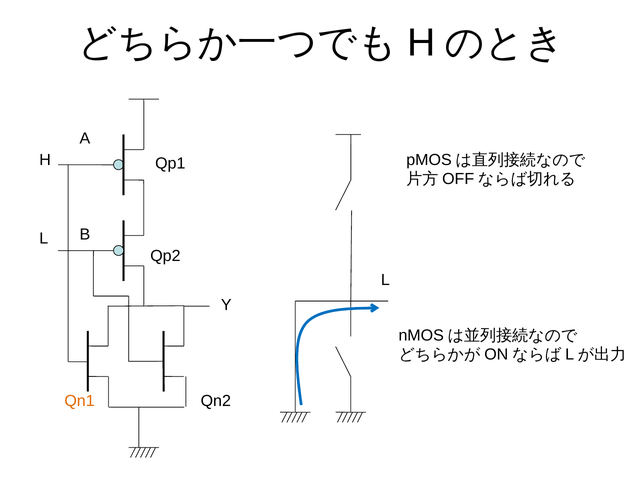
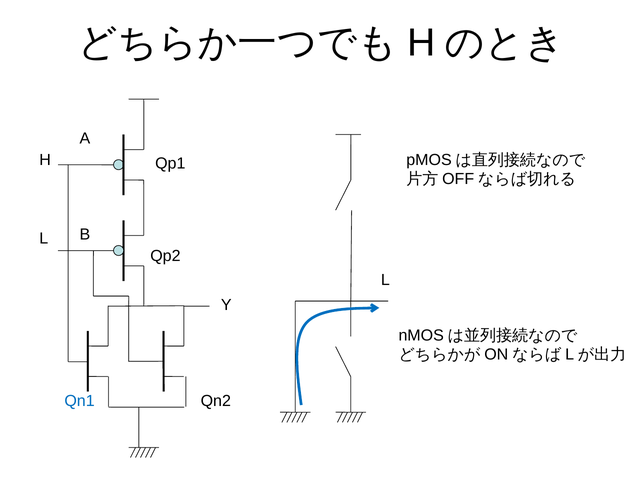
Qn1 colour: orange -> blue
